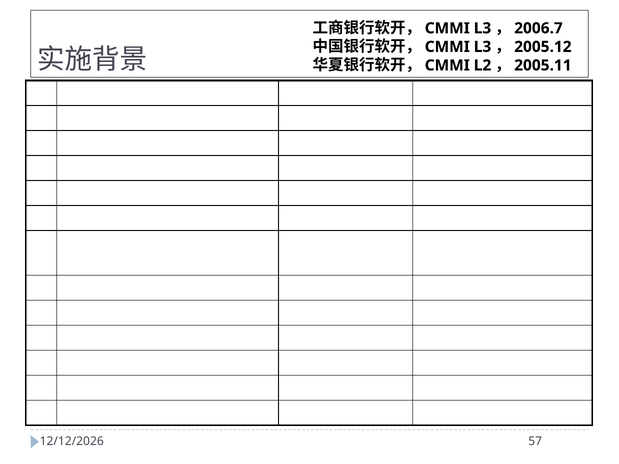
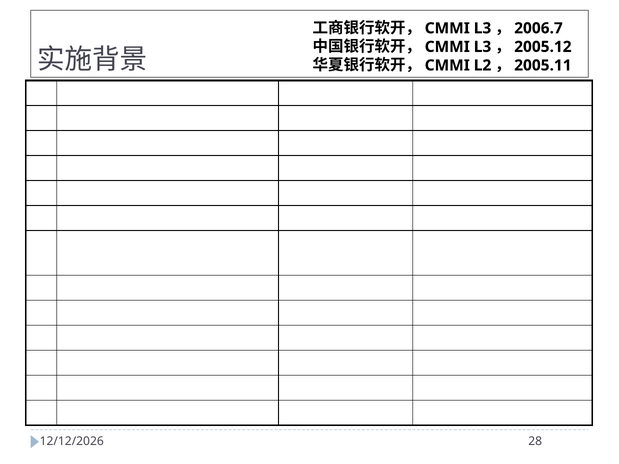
57: 57 -> 28
